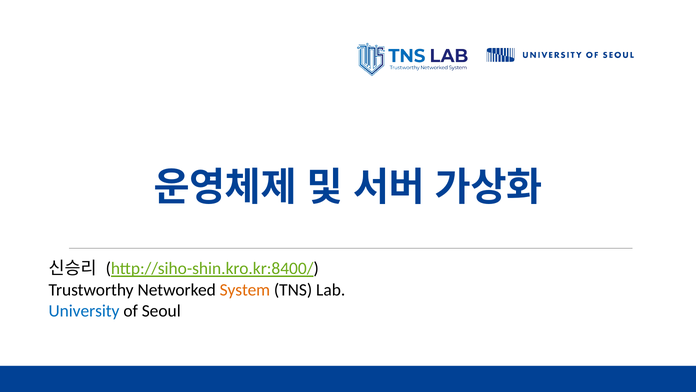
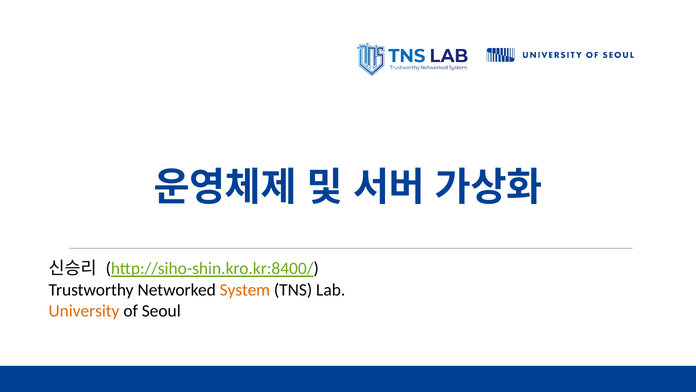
University colour: blue -> orange
